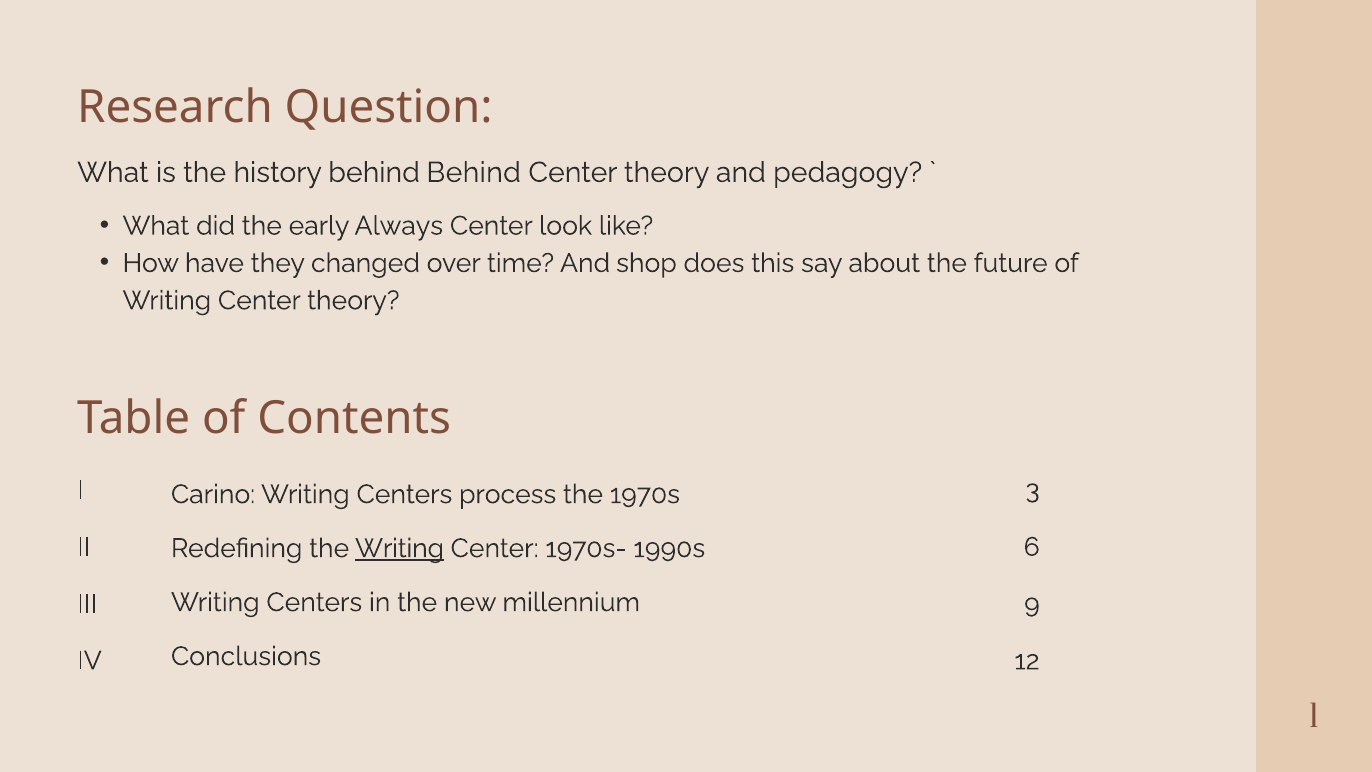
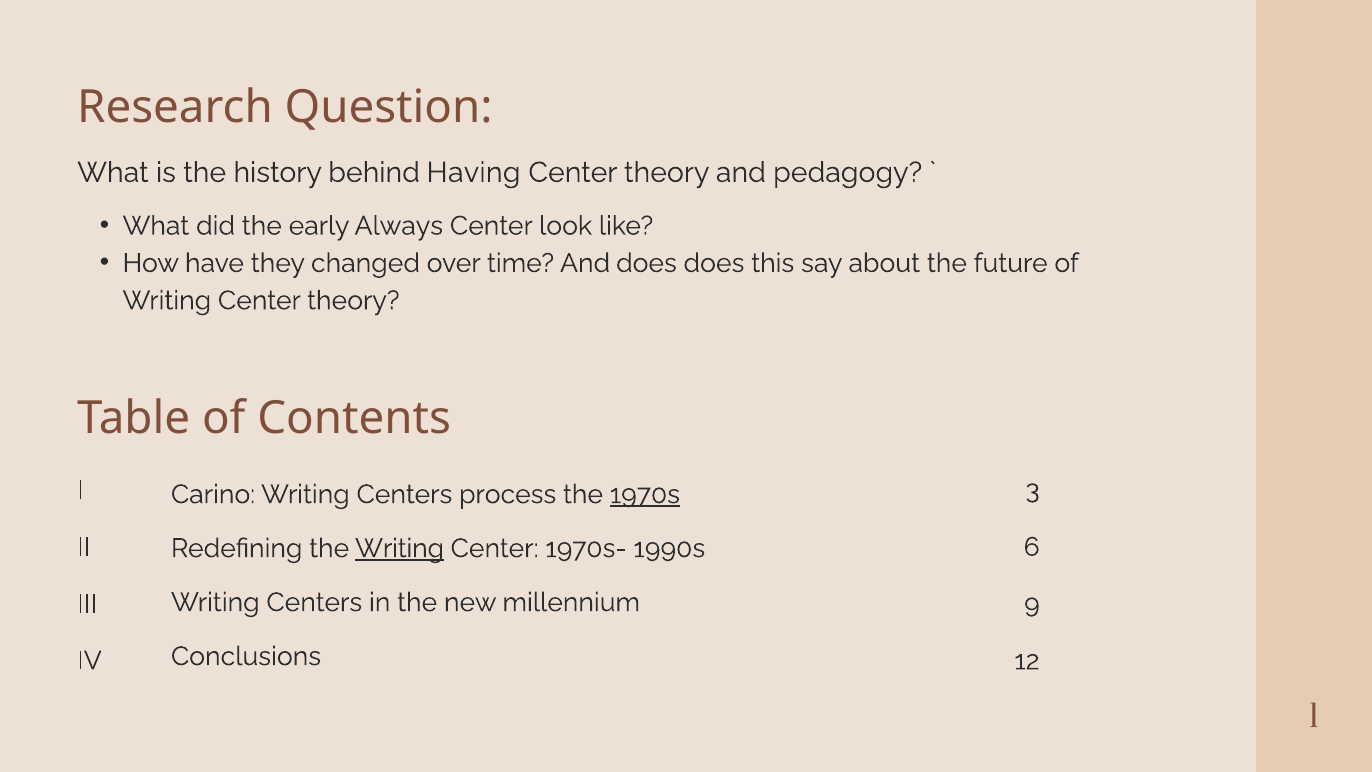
behind Behind: Behind -> Having
And shop: shop -> does
1970s underline: none -> present
